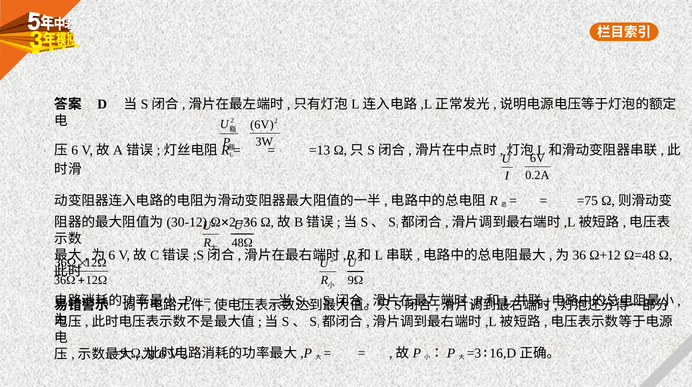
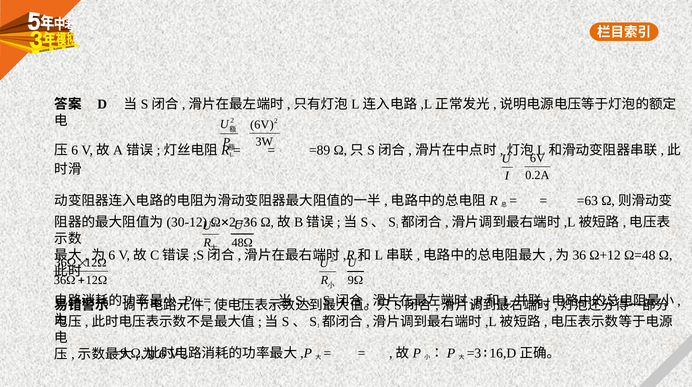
=13: =13 -> =89
=75: =75 -> =63
